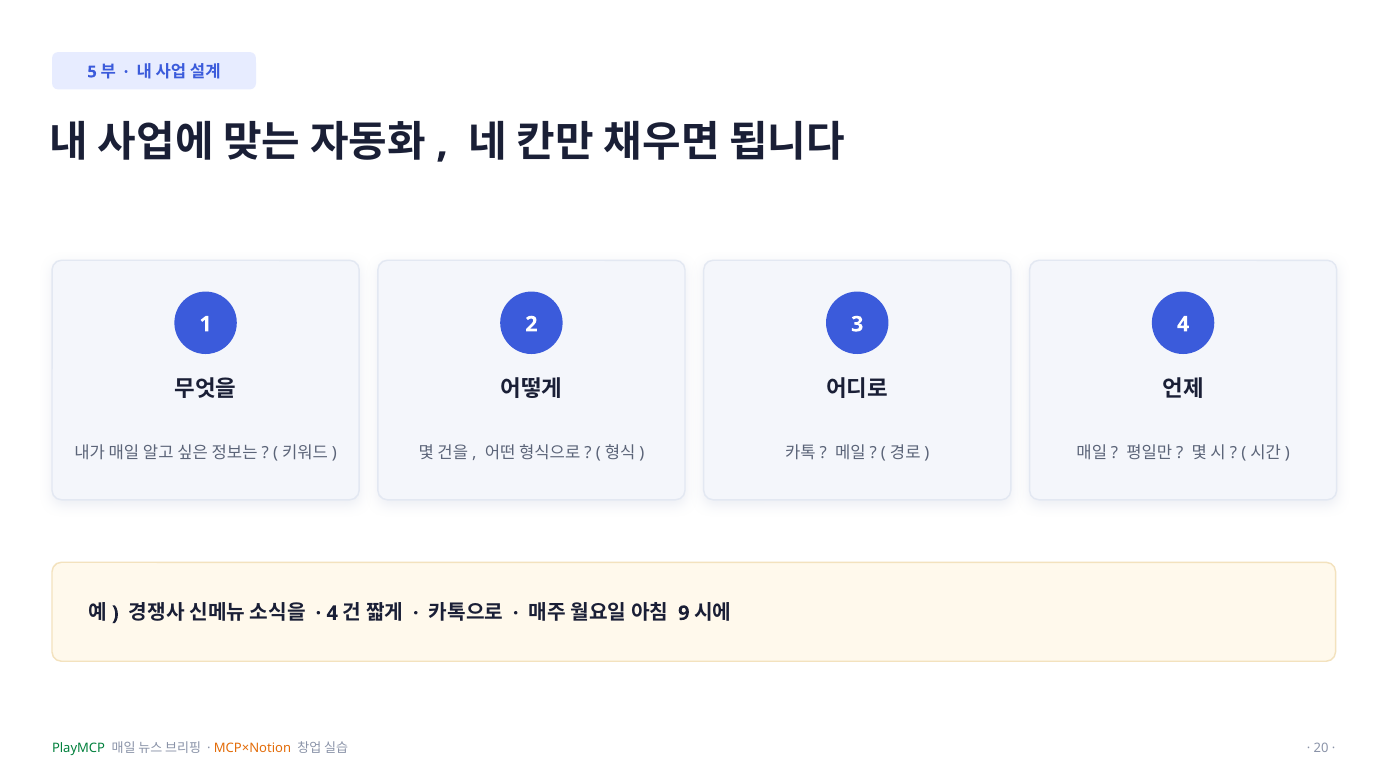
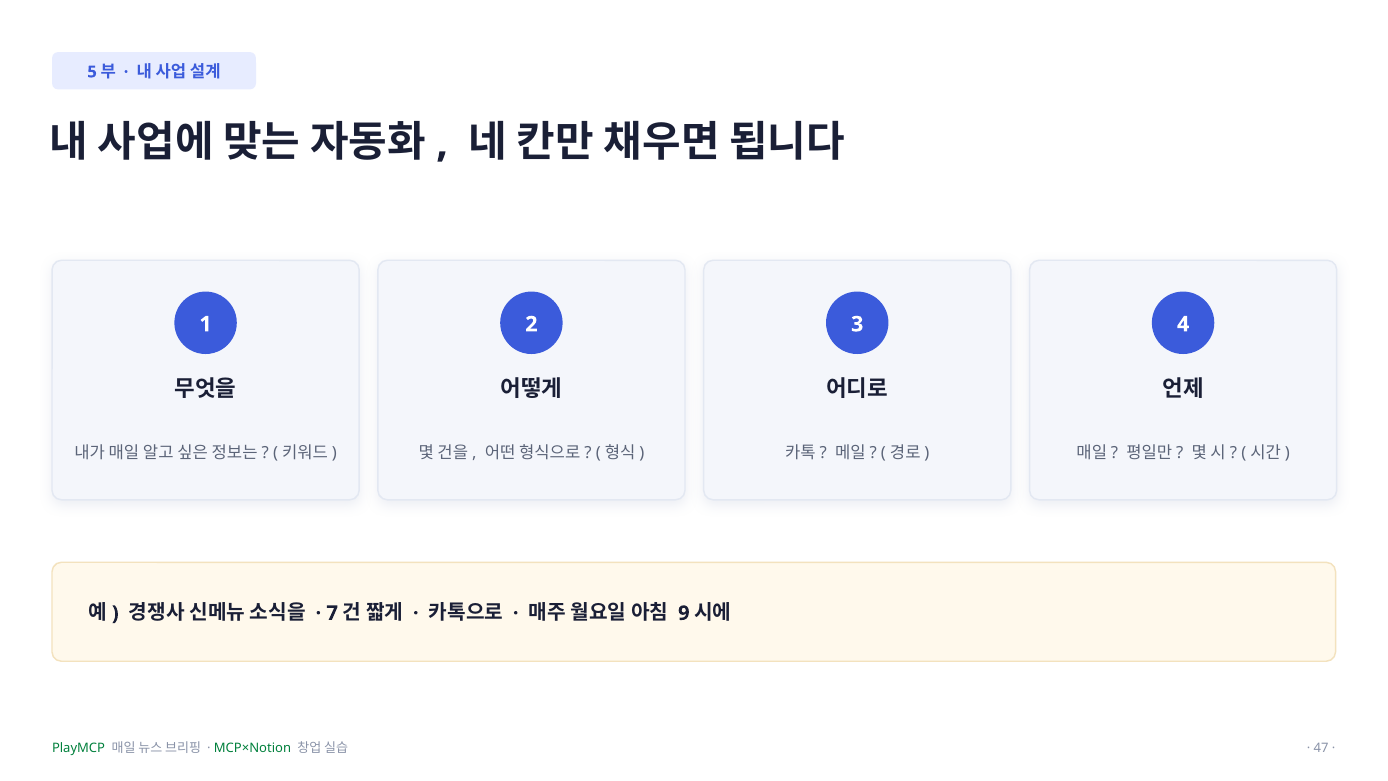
4 at (332, 613): 4 -> 7
MCP×Notion colour: orange -> green
20: 20 -> 47
